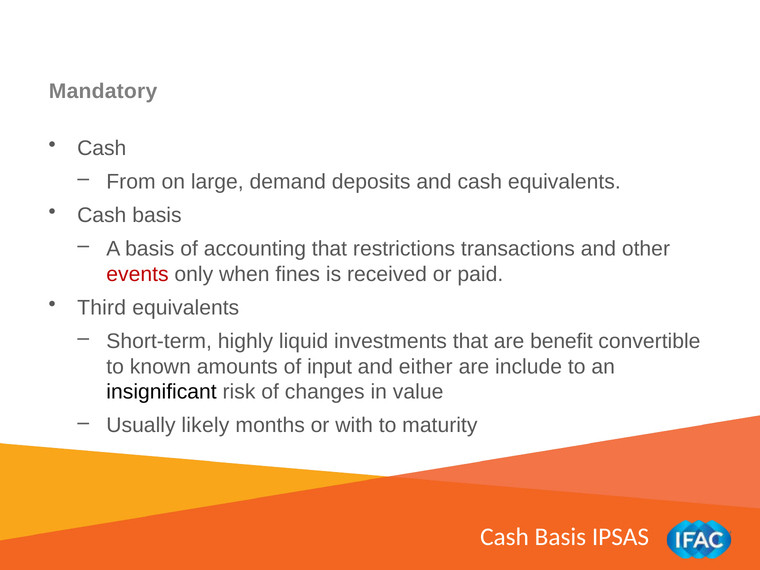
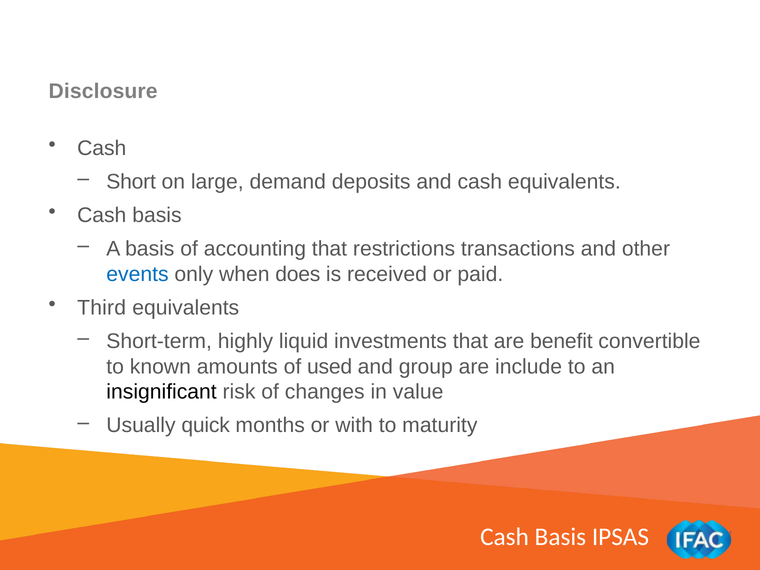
Mandatory: Mandatory -> Disclosure
From: From -> Short
events colour: red -> blue
fines: fines -> does
input: input -> used
either: either -> group
likely: likely -> quick
